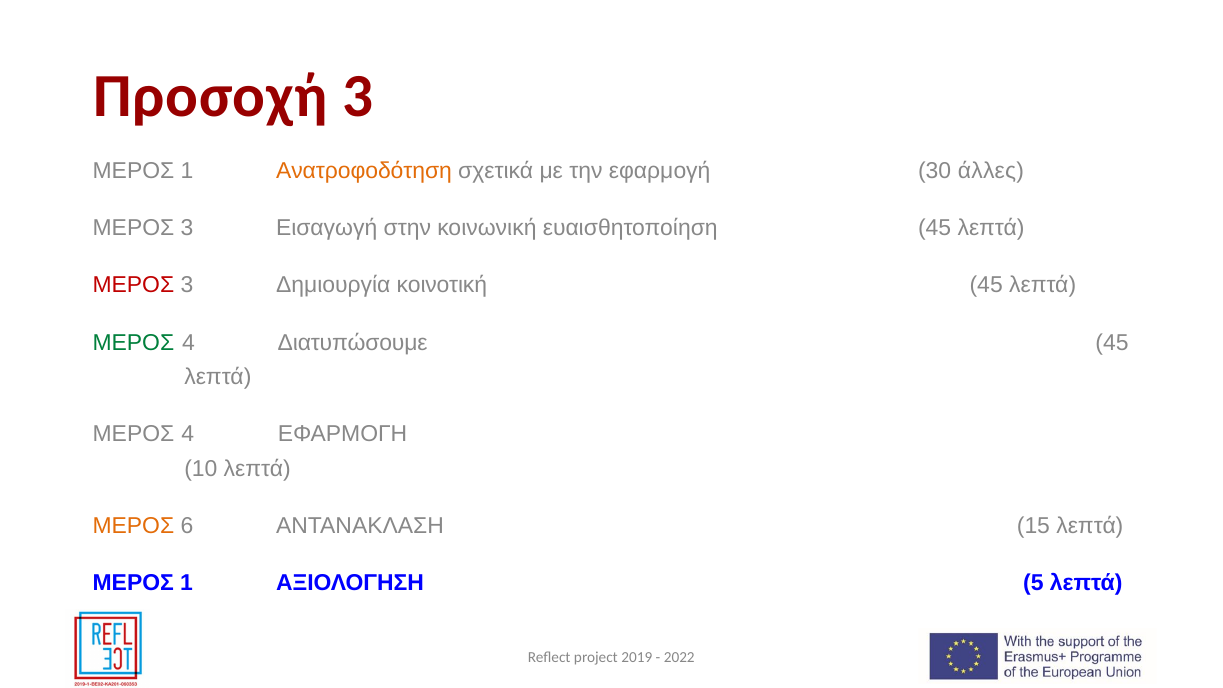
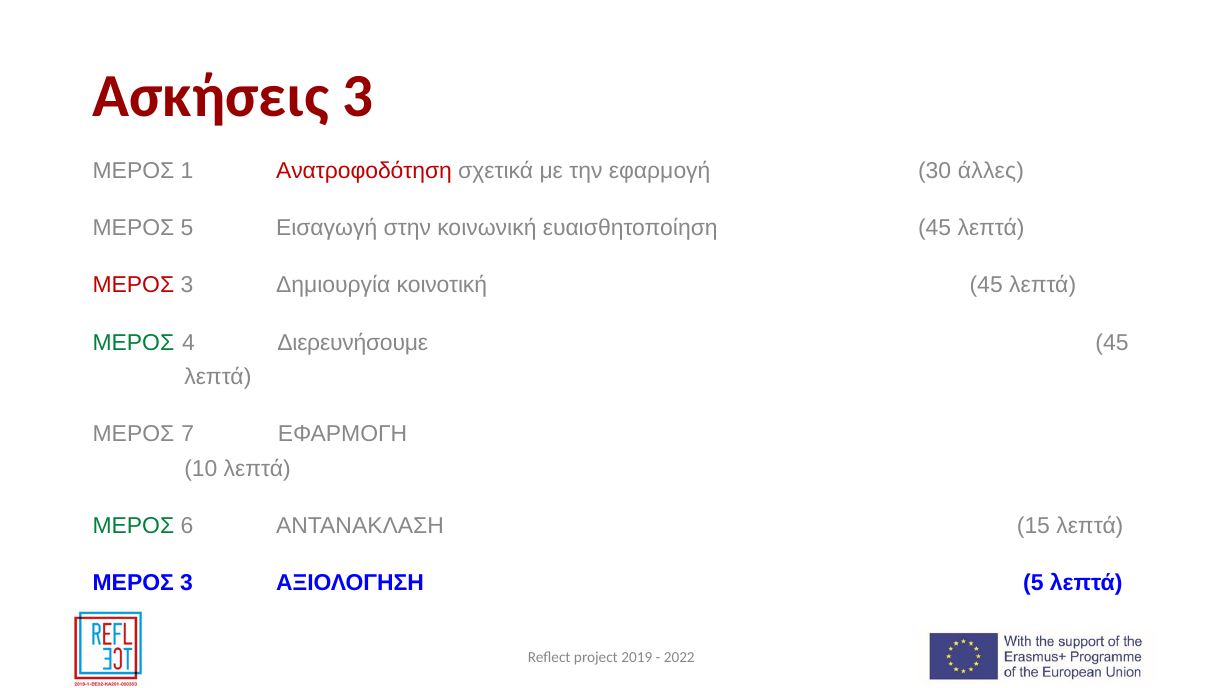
Προσοχή: Προσοχή -> Ασκήσεις
Ανατροφοδότηση colour: orange -> red
3 at (187, 228): 3 -> 5
Διατυπώσουμε: Διατυπώσουμε -> Διερευνήσουμε
4 at (188, 434): 4 -> 7
ΜΕΡΟΣ at (133, 526) colour: orange -> green
1 at (187, 583): 1 -> 3
